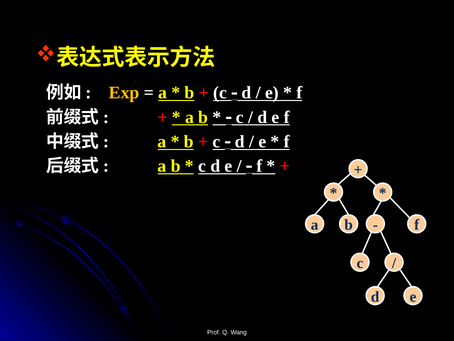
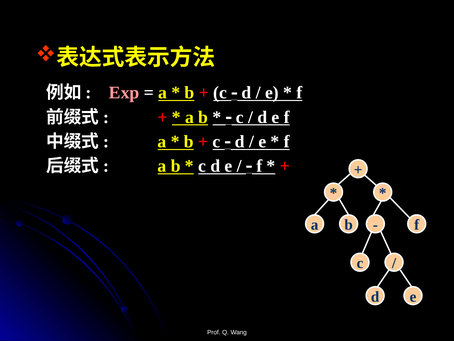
Exp colour: yellow -> pink
